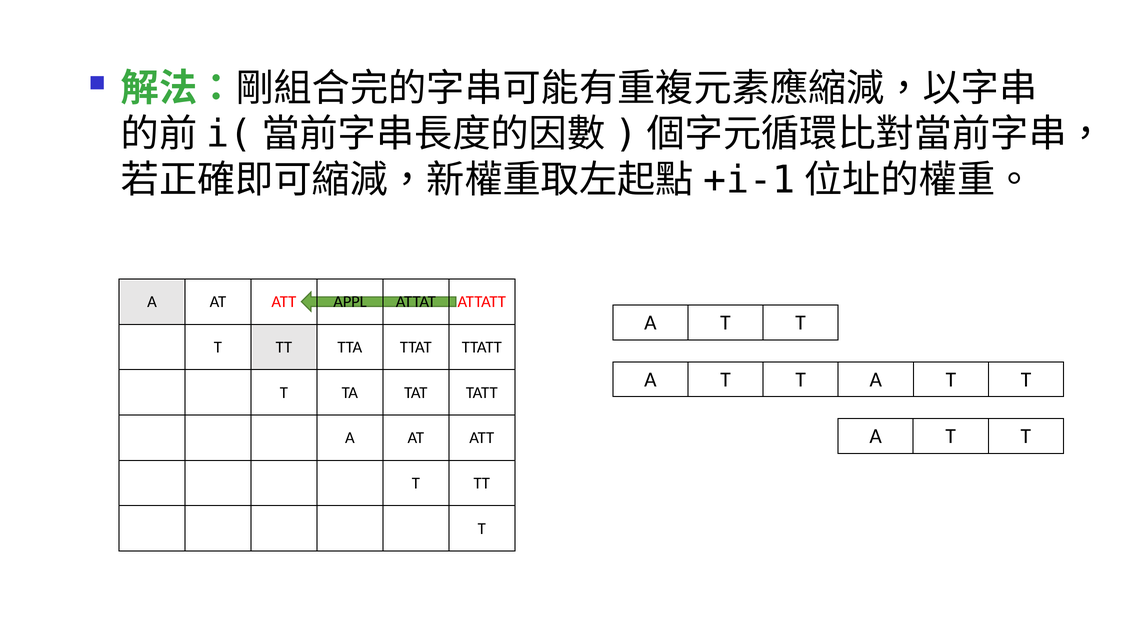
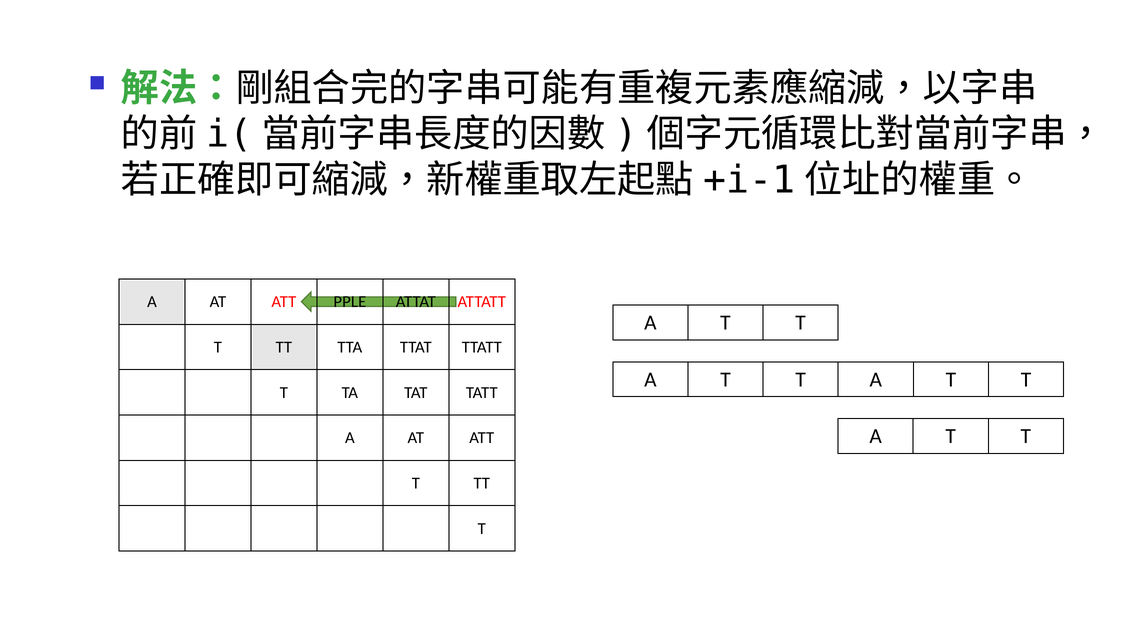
APPL: APPL -> PPLE
